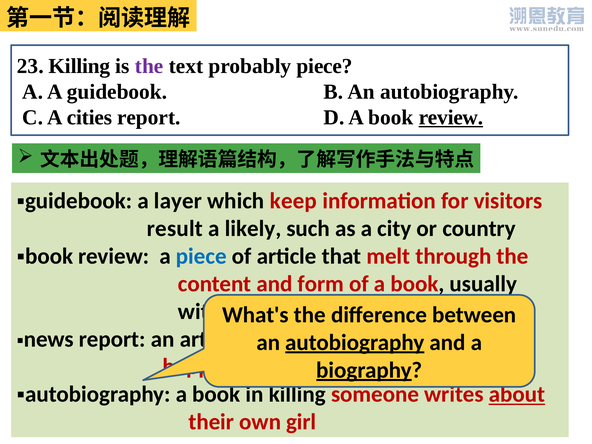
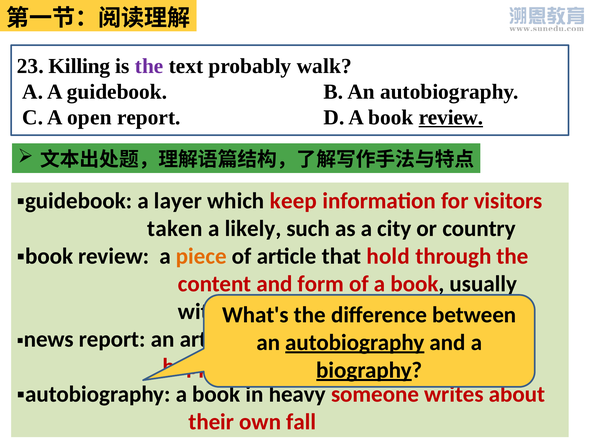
probably piece: piece -> walk
cities: cities -> open
result: result -> taken
piece at (201, 256) colour: blue -> orange
melt: melt -> hold
in killing: killing -> heavy
about underline: present -> none
girl: girl -> fall
